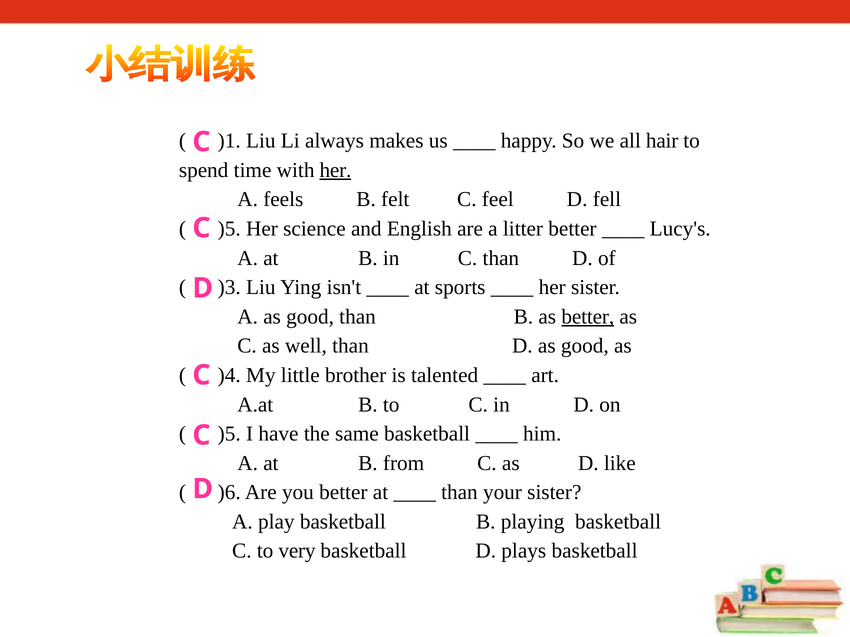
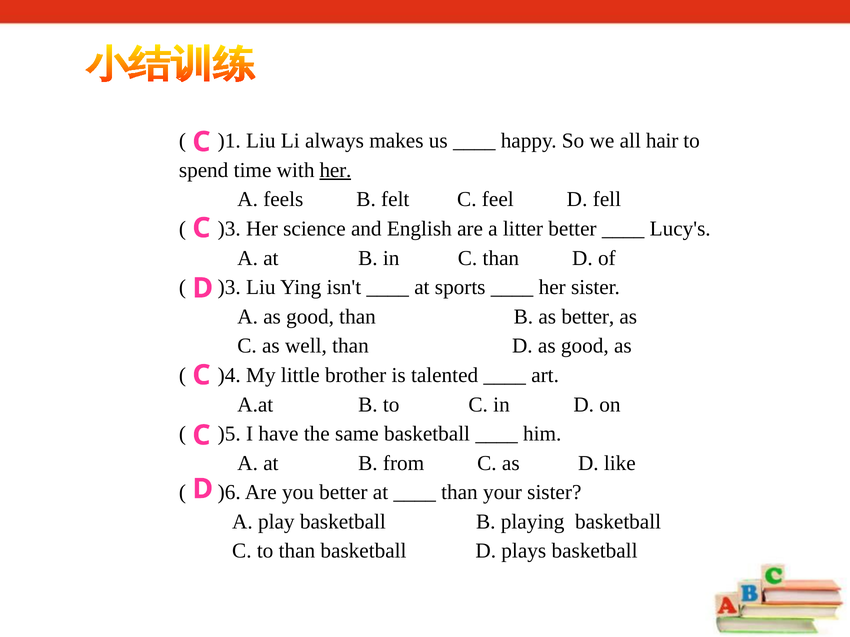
)5 at (229, 229): )5 -> )3
better at (588, 317) underline: present -> none
to very: very -> than
